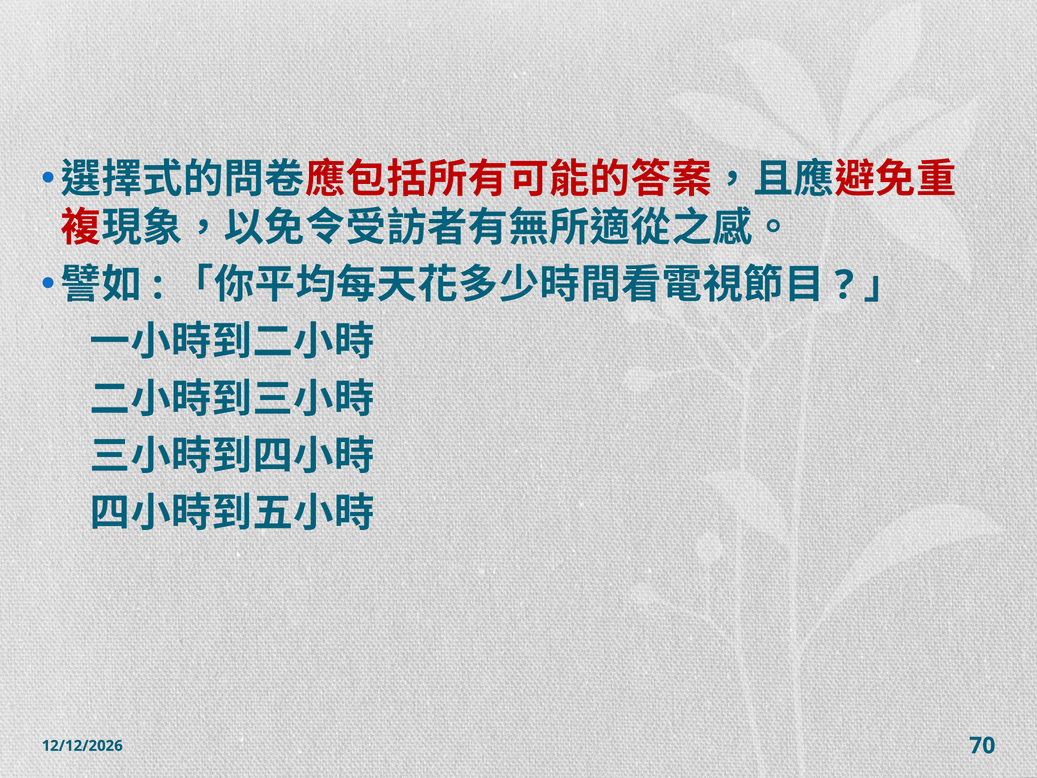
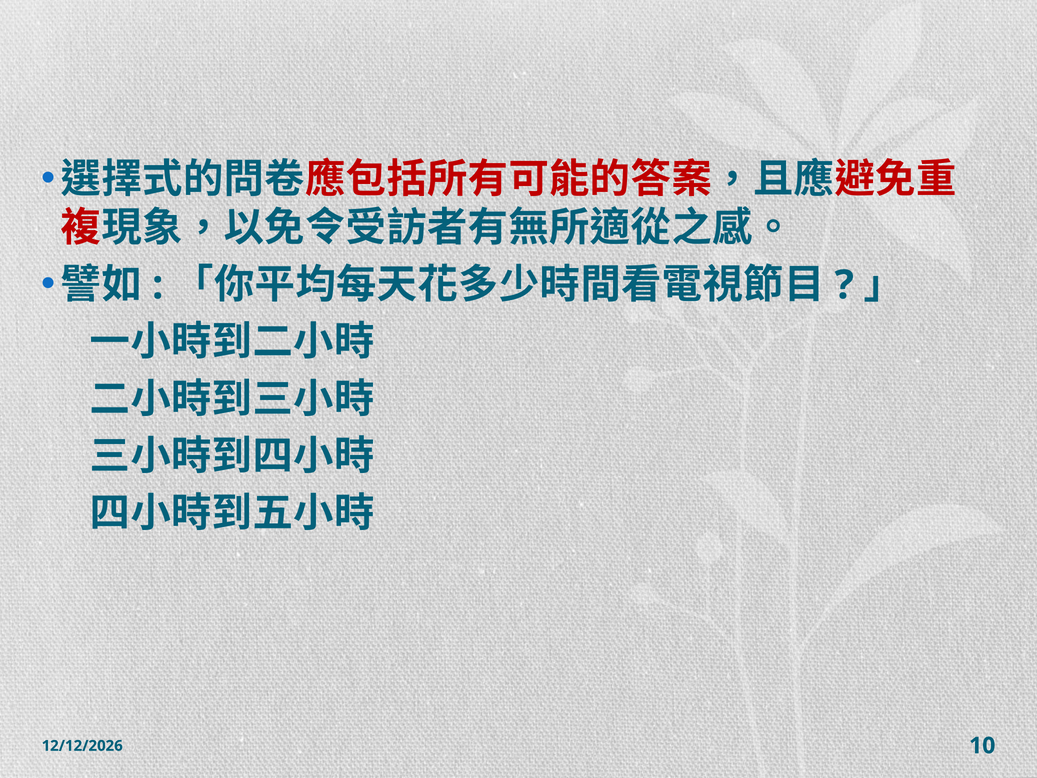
70: 70 -> 10
